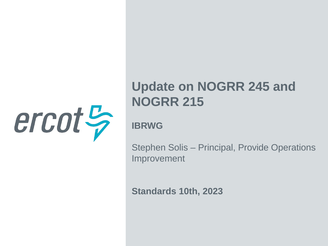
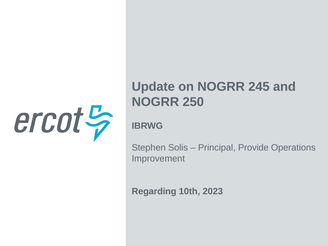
215: 215 -> 250
Standards: Standards -> Regarding
